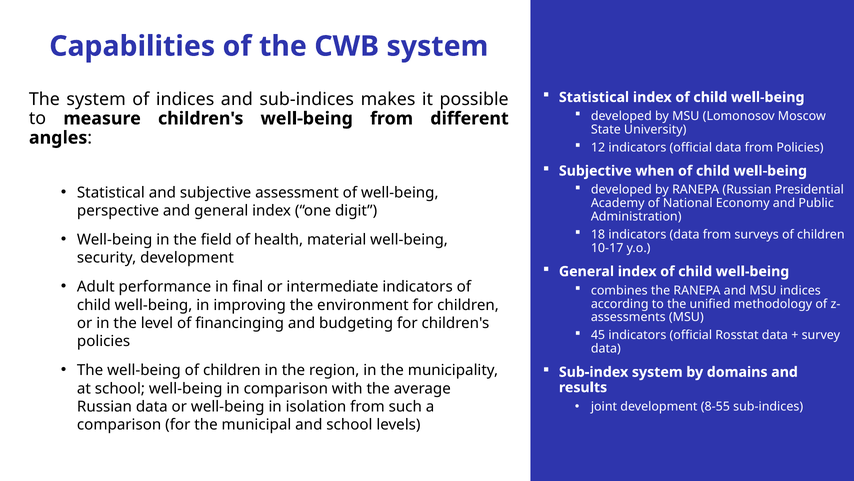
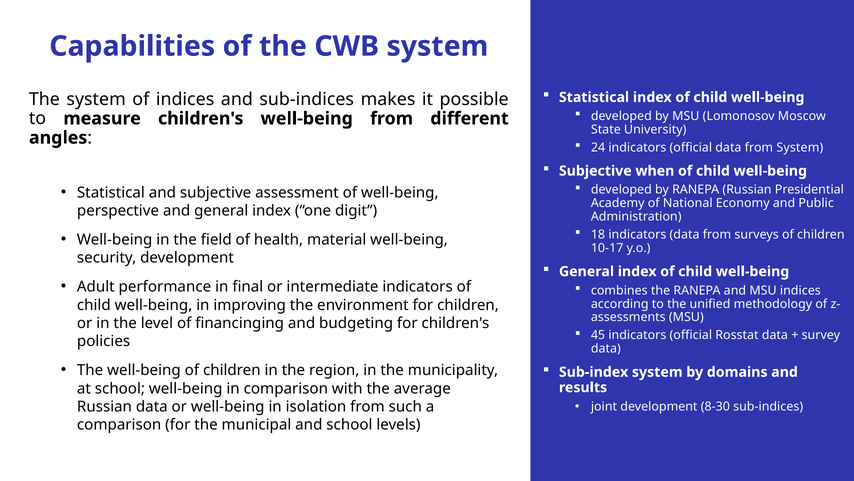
12: 12 -> 24
from Policies: Policies -> System
8-55: 8-55 -> 8-30
